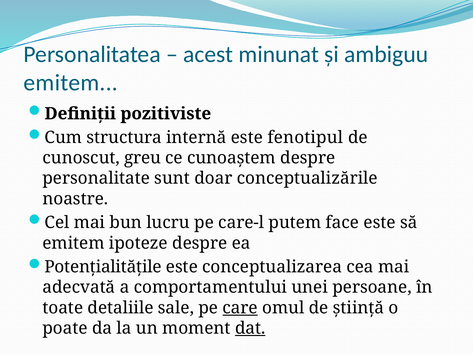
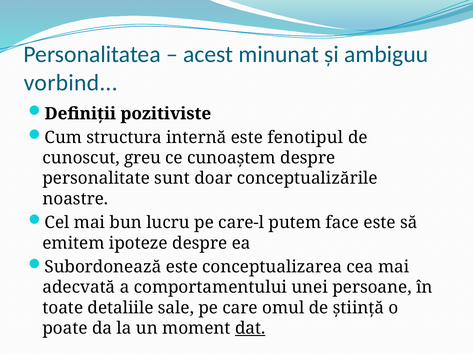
emitem at (71, 83): emitem -> vorbind
Potențialitățile: Potențialitățile -> Subordonează
care underline: present -> none
